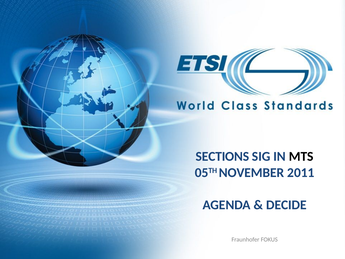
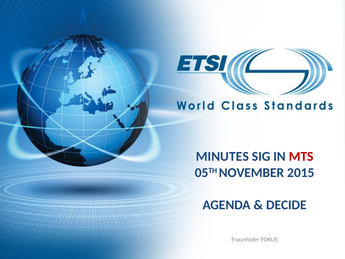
SECTIONS: SECTIONS -> MINUTES
MTS colour: black -> red
2011: 2011 -> 2015
